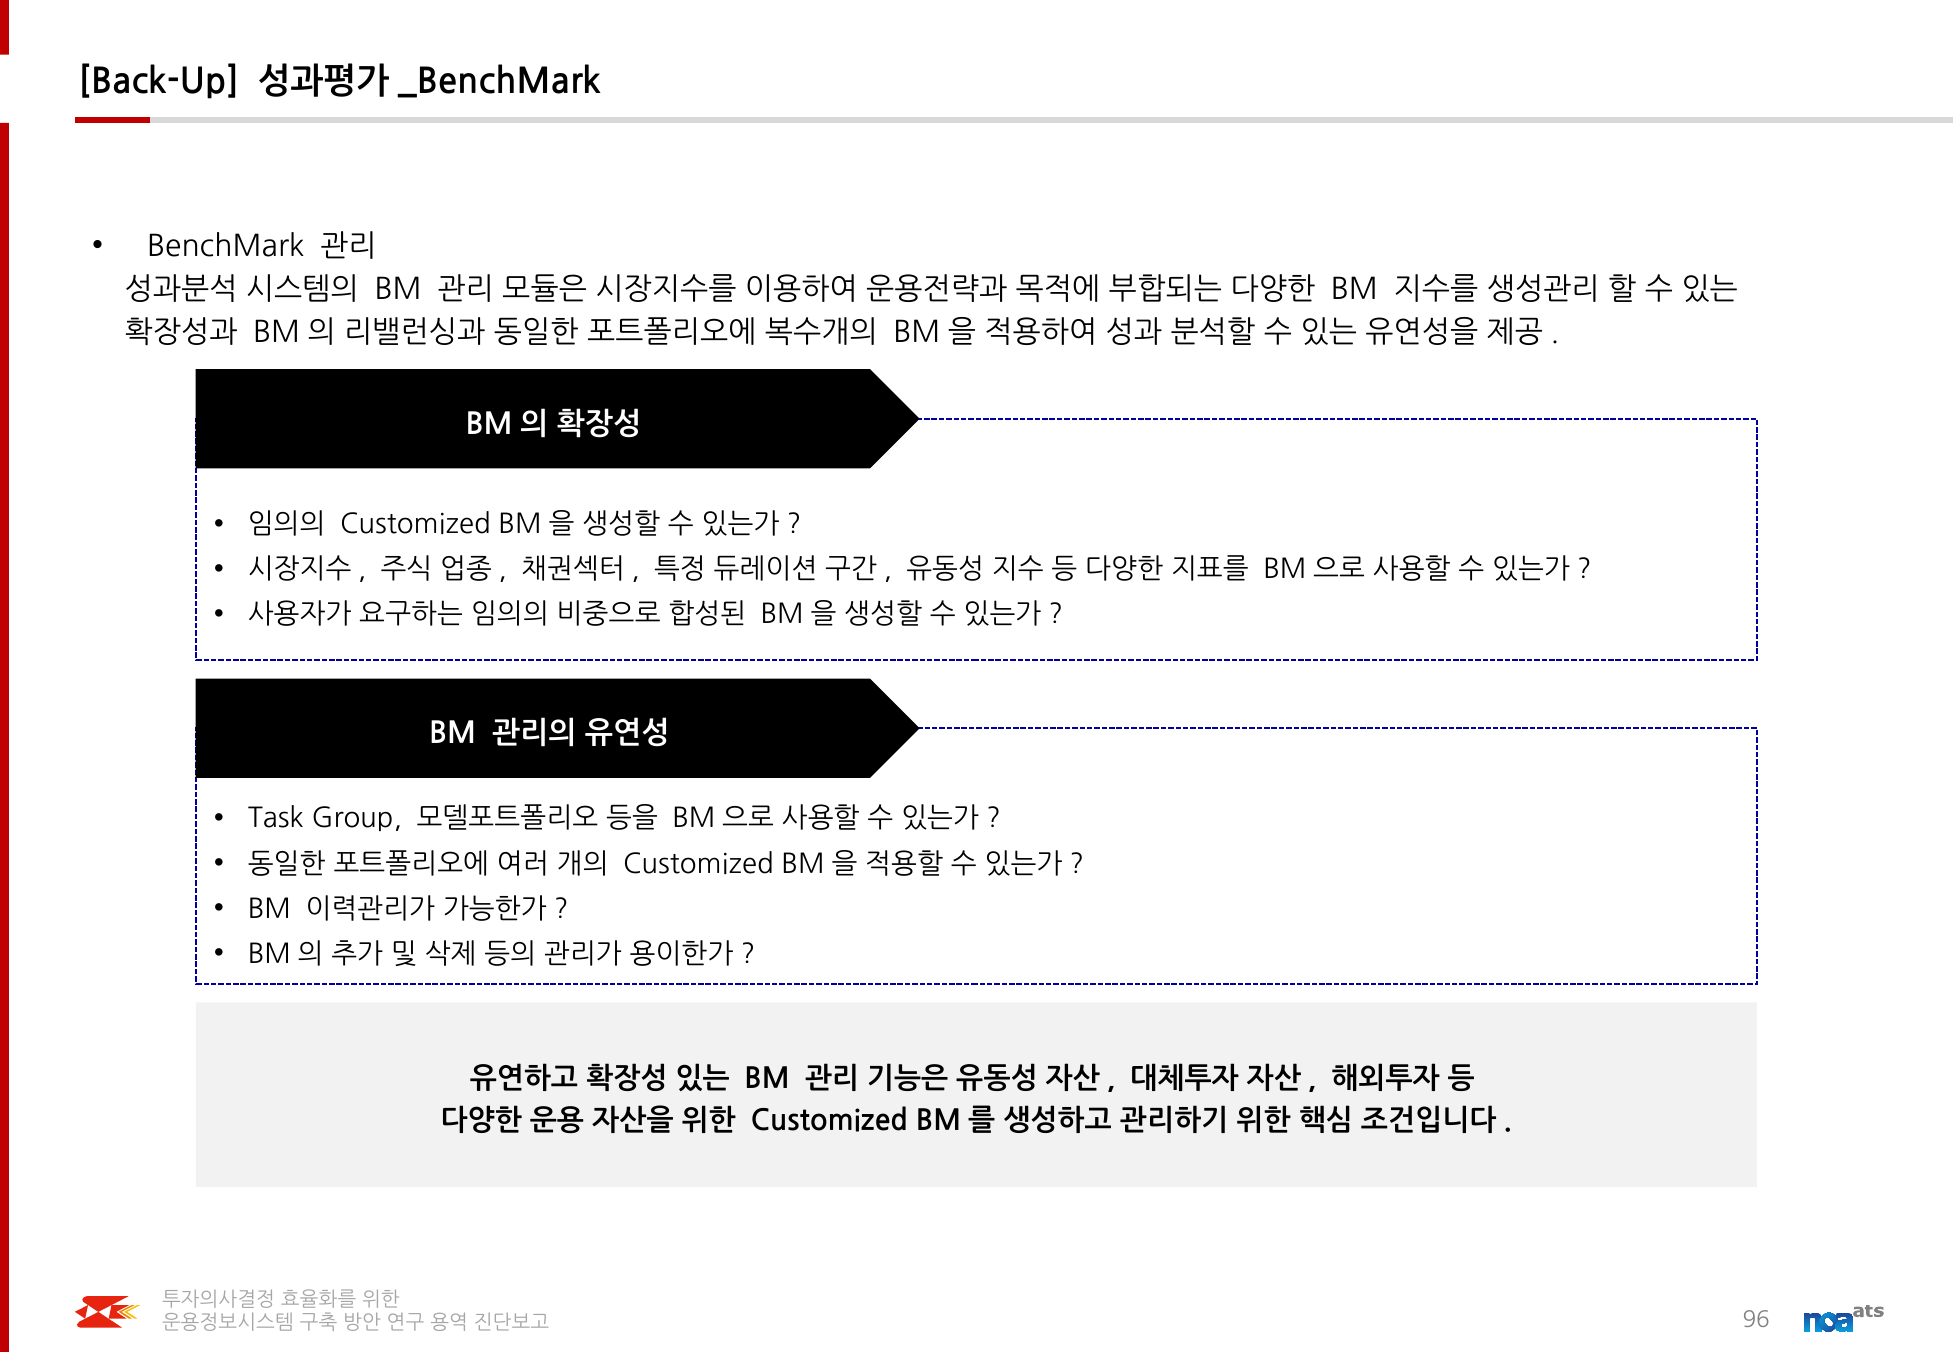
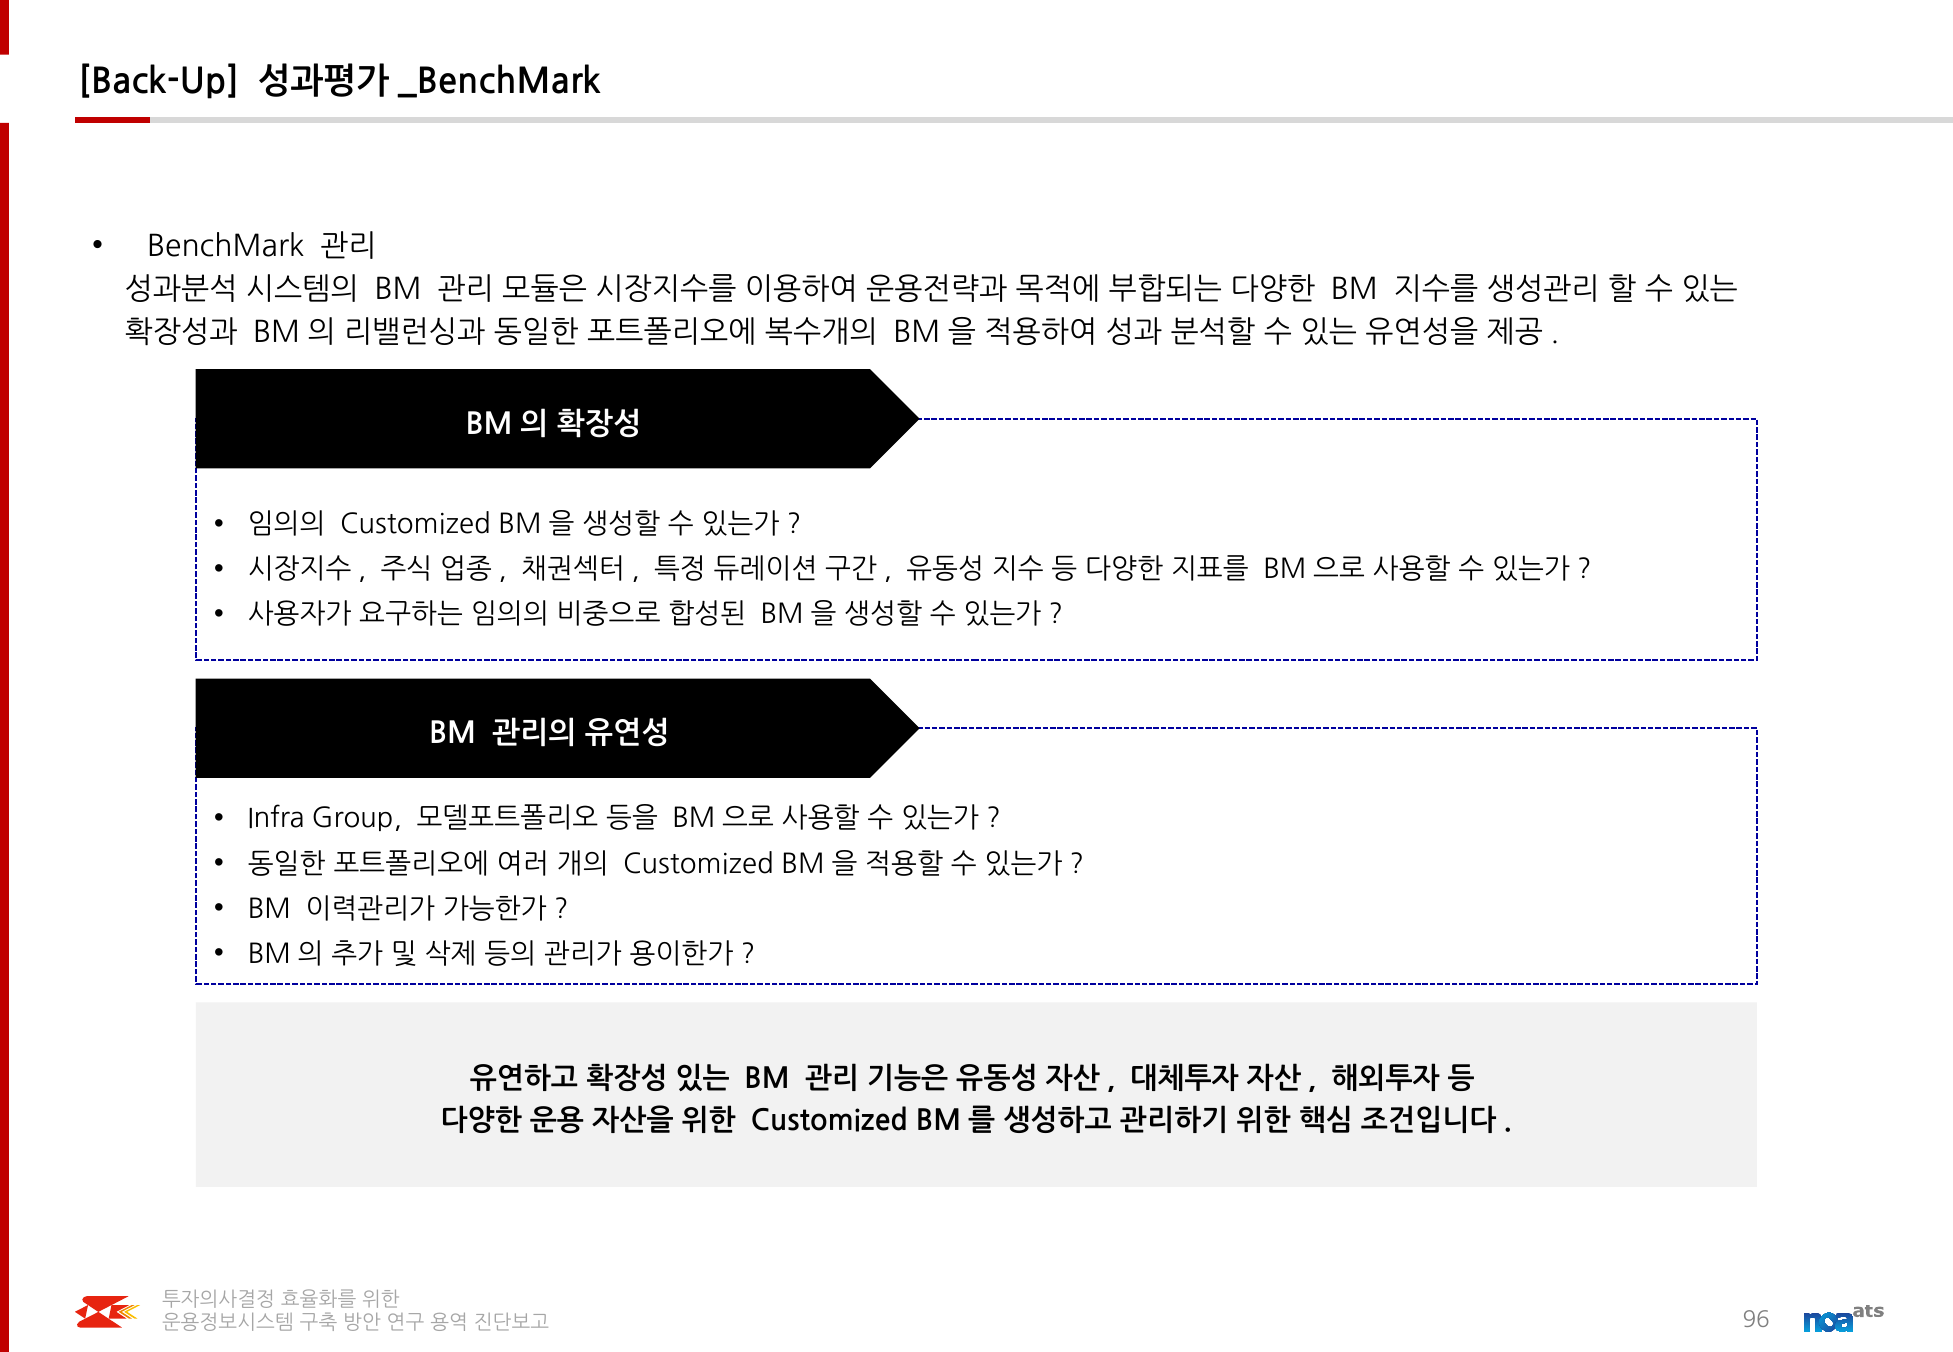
Task: Task -> Infra
